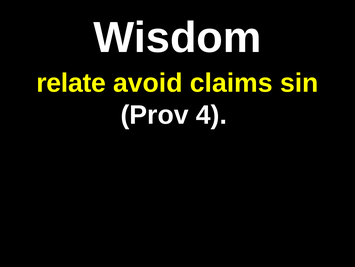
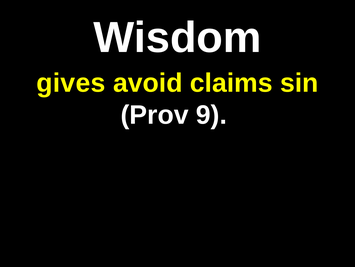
relate: relate -> gives
4: 4 -> 9
